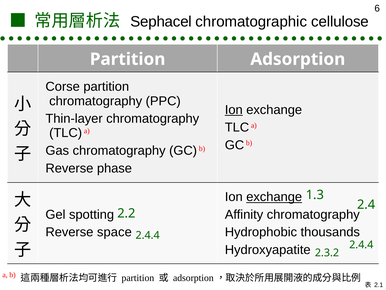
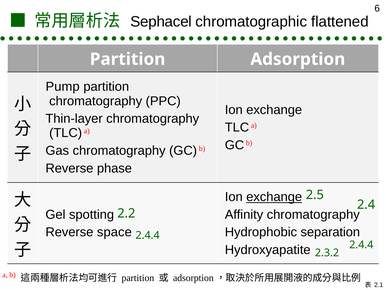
cellulose: cellulose -> flattened
Corse: Corse -> Pump
Ion at (234, 110) underline: present -> none
1.3: 1.3 -> 2.5
thousands: thousands -> separation
